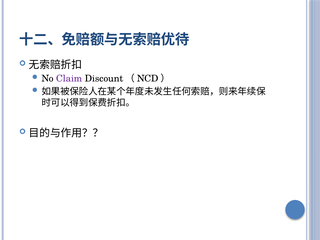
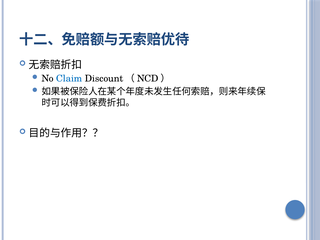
Claim colour: purple -> blue
